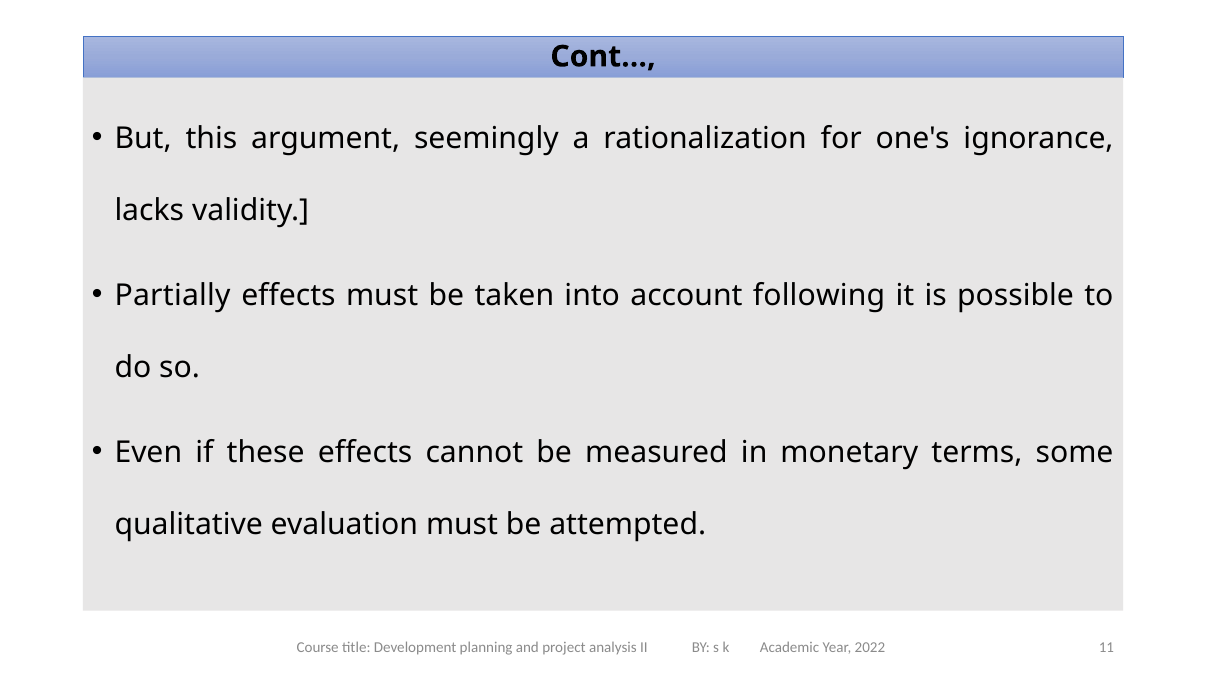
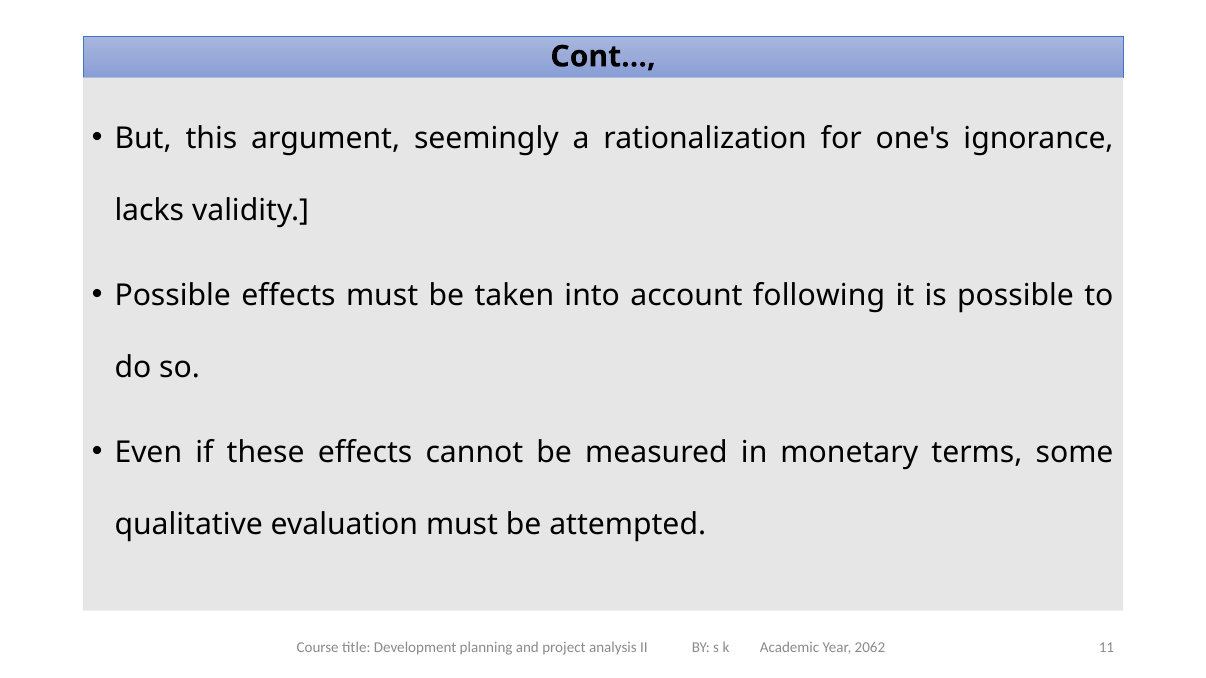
Partially at (173, 296): Partially -> Possible
2022: 2022 -> 2062
